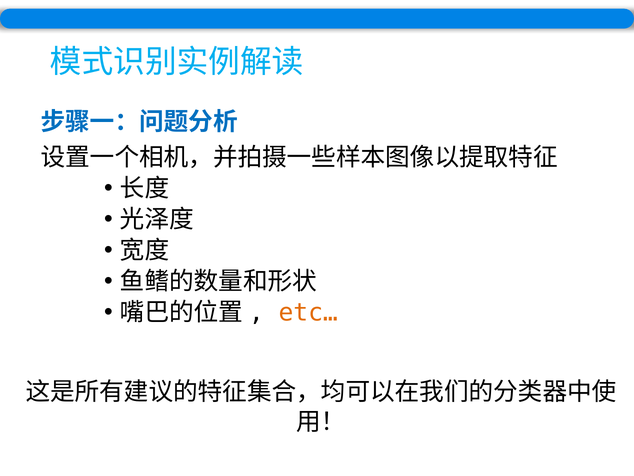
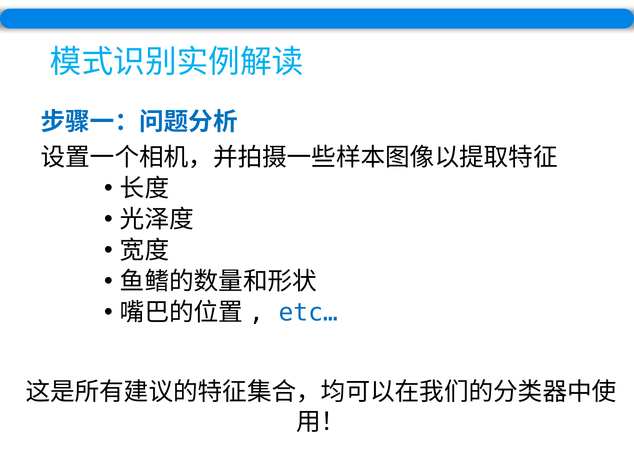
etc… colour: orange -> blue
